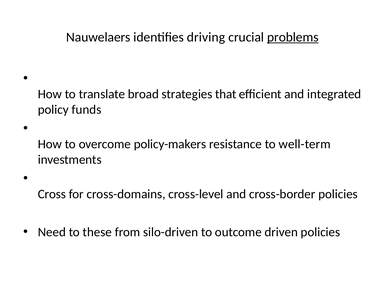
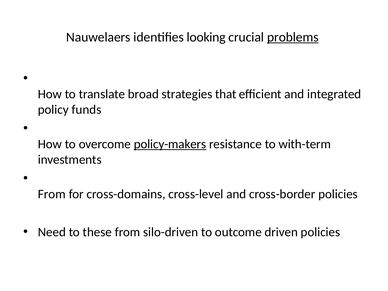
driving: driving -> looking
policy-makers underline: none -> present
well-term: well-term -> with-term
Cross at (52, 194): Cross -> From
